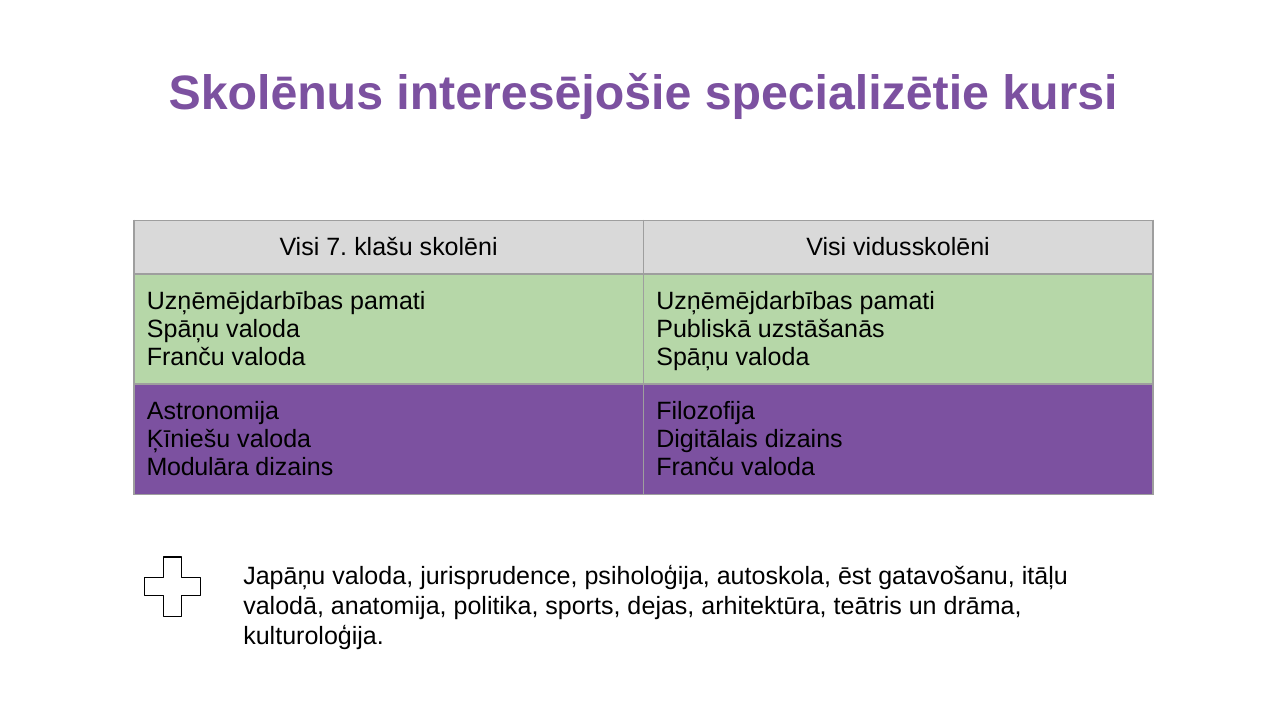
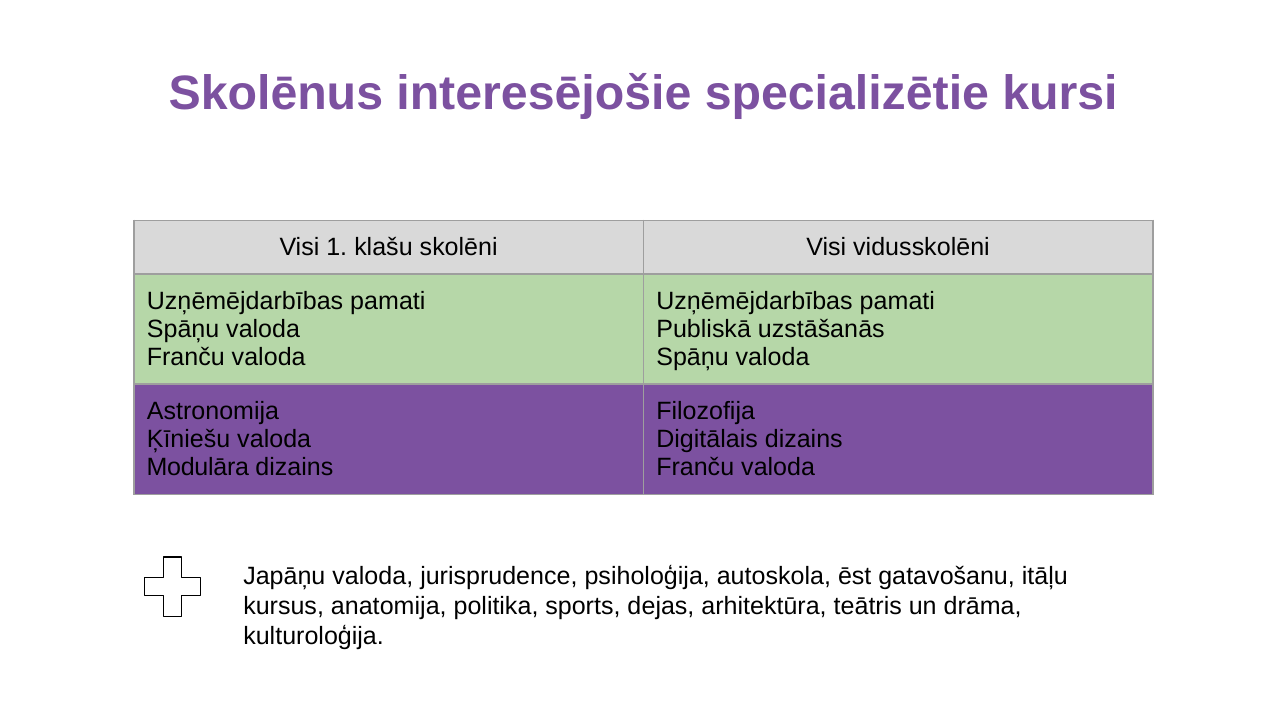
7: 7 -> 1
valodā: valodā -> kursus
